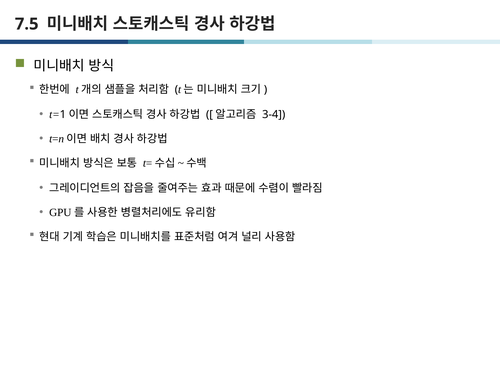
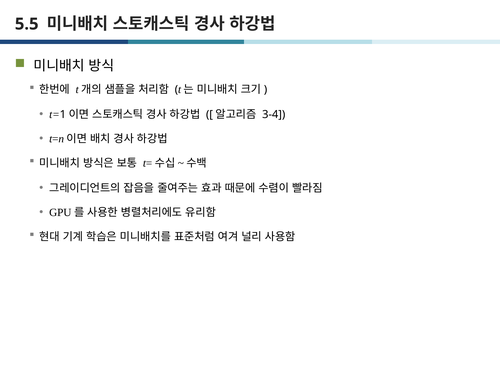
7.5: 7.5 -> 5.5
